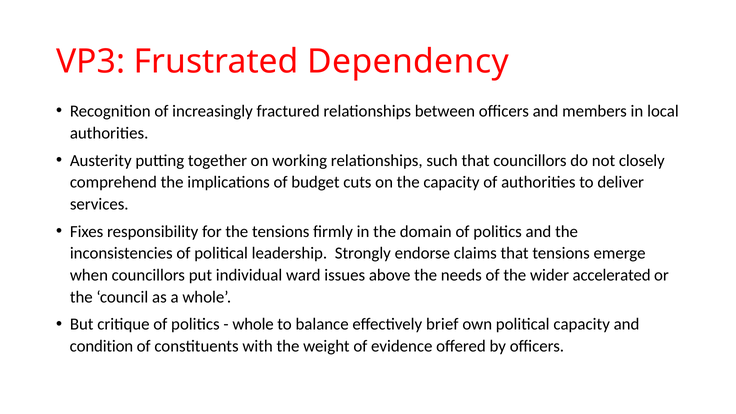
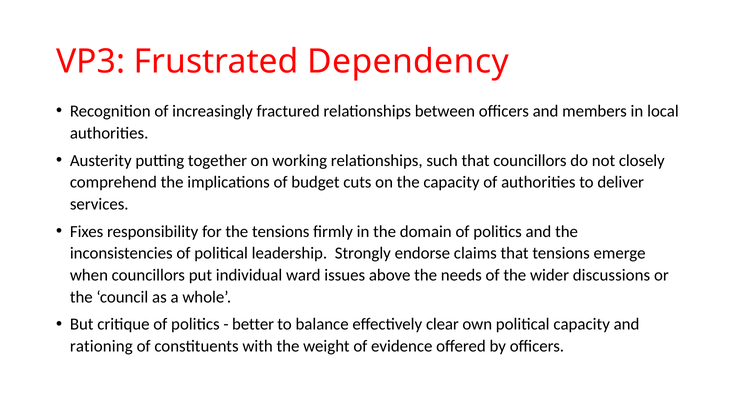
accelerated: accelerated -> discussions
whole at (253, 324): whole -> better
brief: brief -> clear
condition: condition -> rationing
